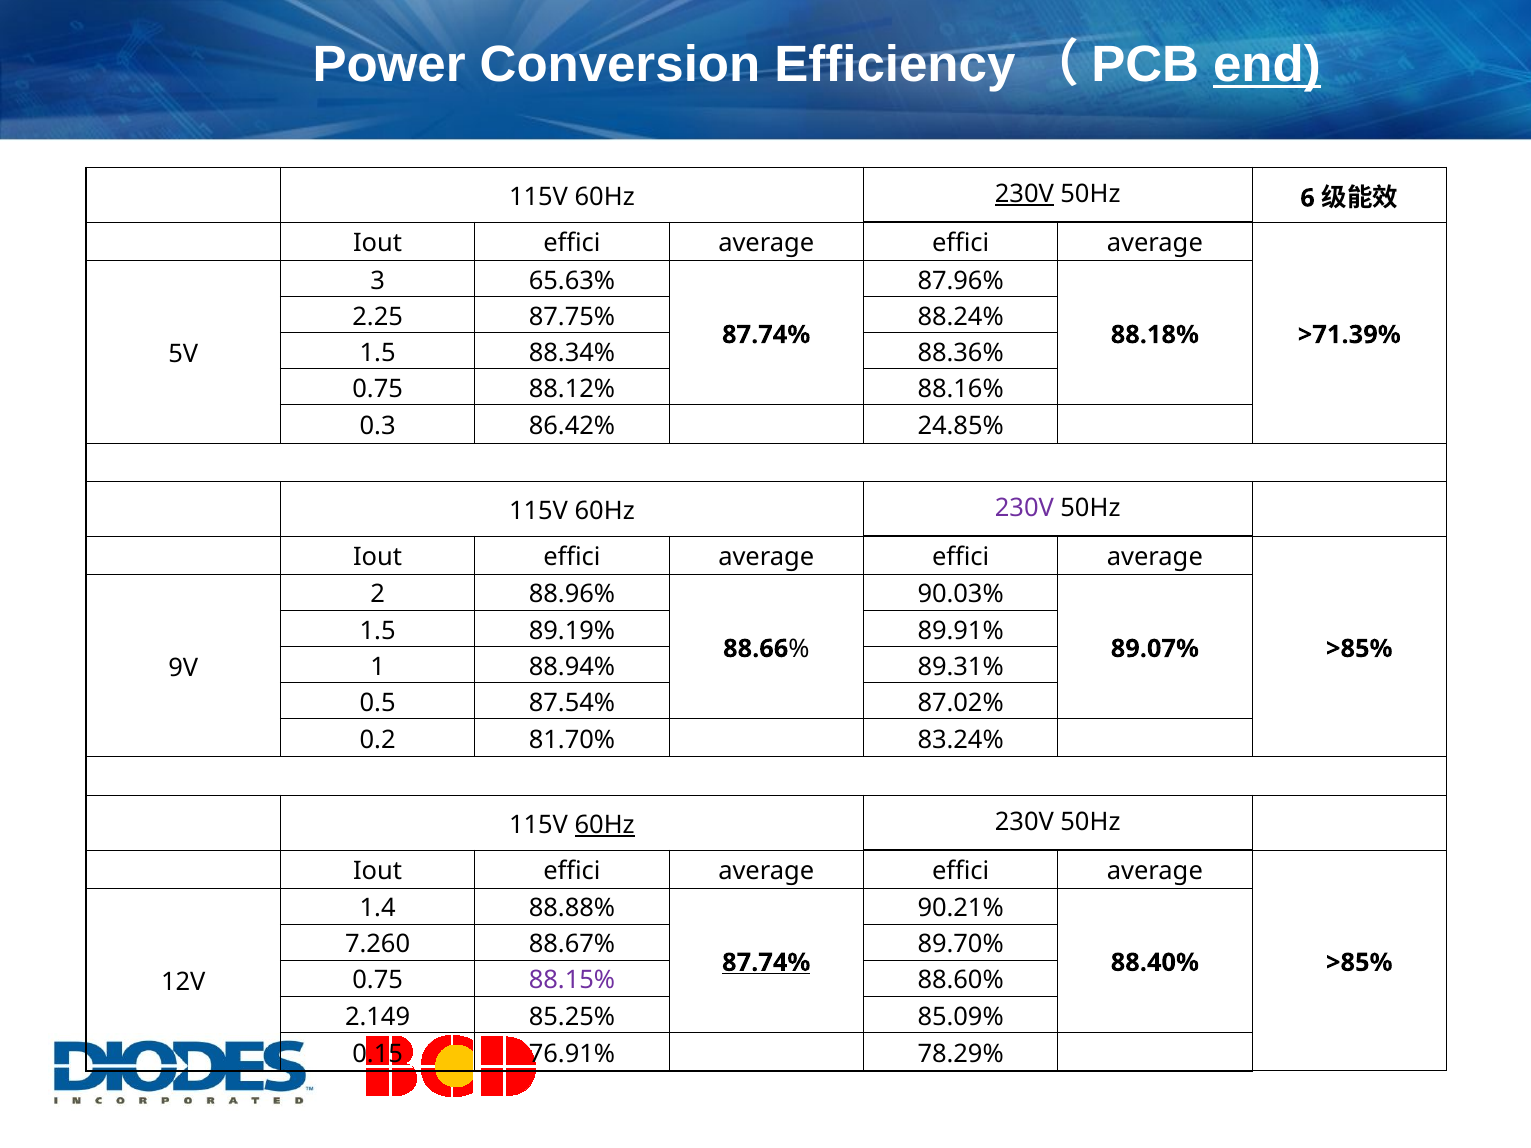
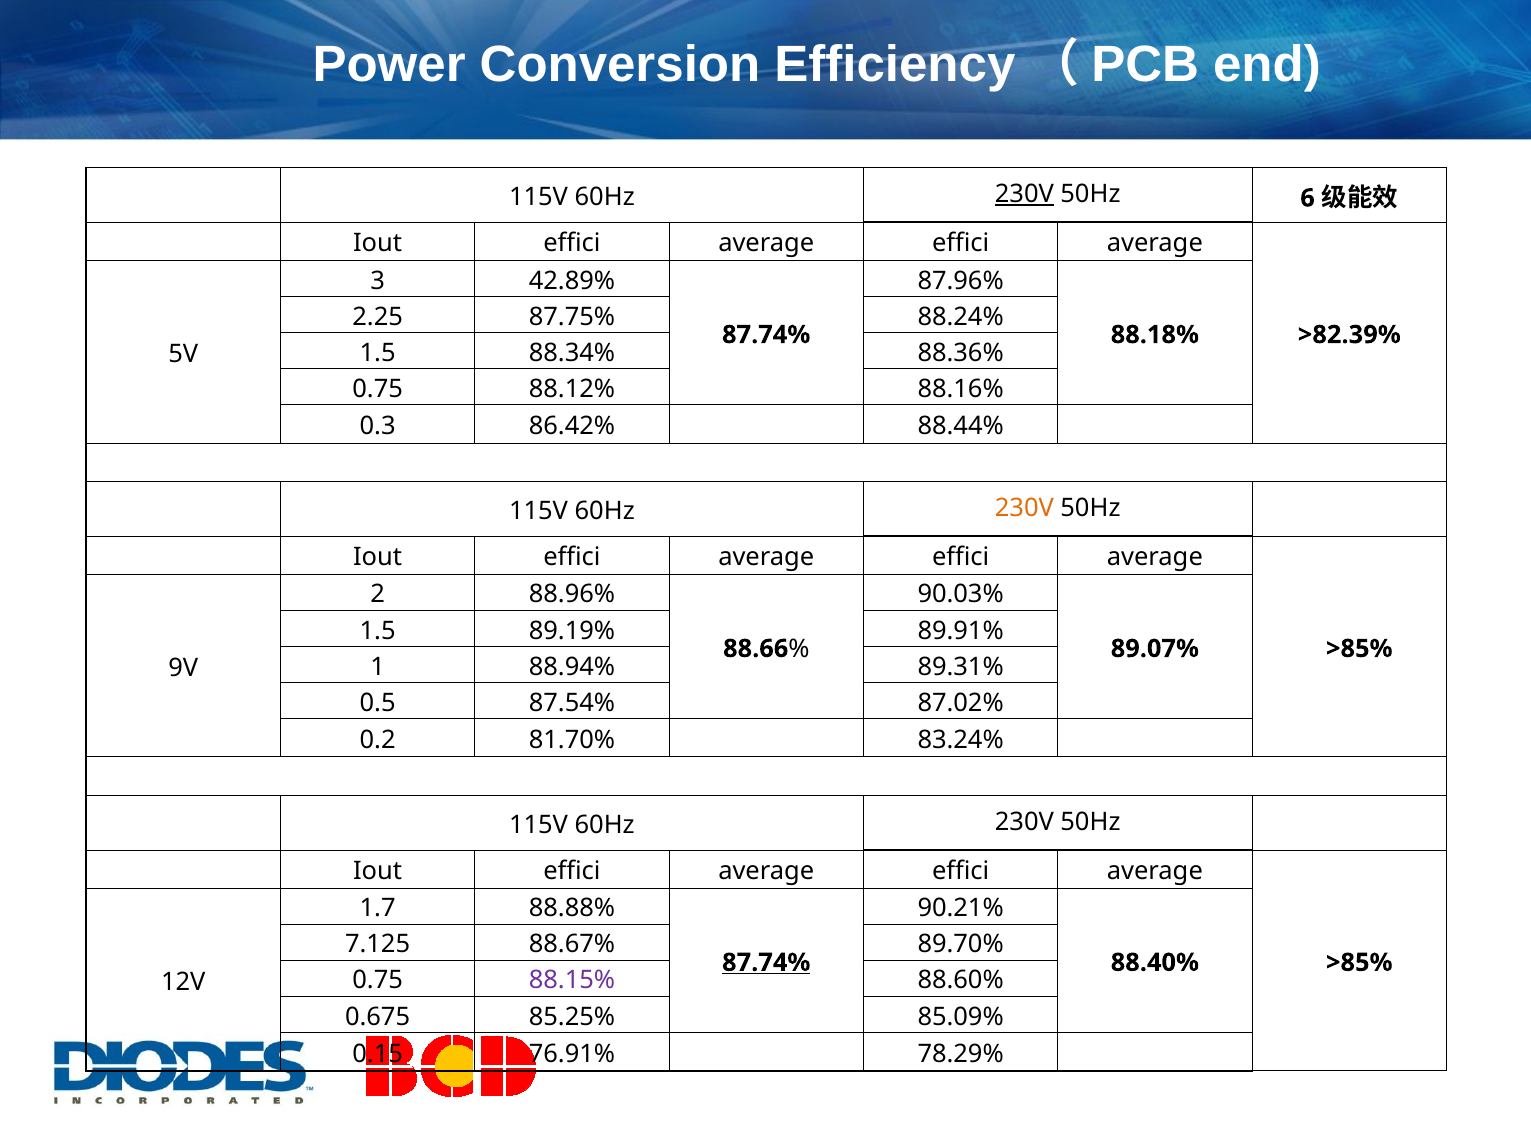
end underline: present -> none
65.63%: 65.63% -> 42.89%
>71.39%: >71.39% -> >82.39%
24.85%: 24.85% -> 88.44%
230V at (1024, 508) colour: purple -> orange
60Hz at (605, 825) underline: present -> none
1.4: 1.4 -> 1.7
7.260: 7.260 -> 7.125
2.149: 2.149 -> 0.675
